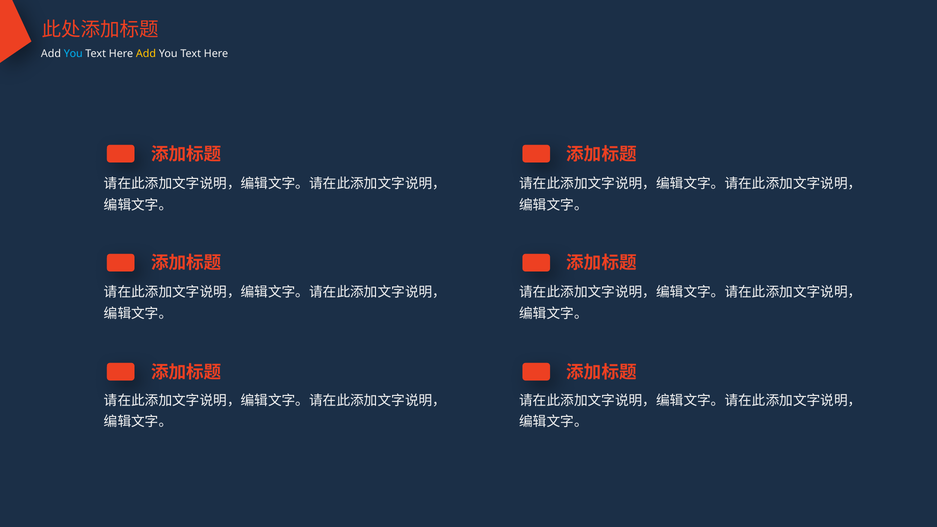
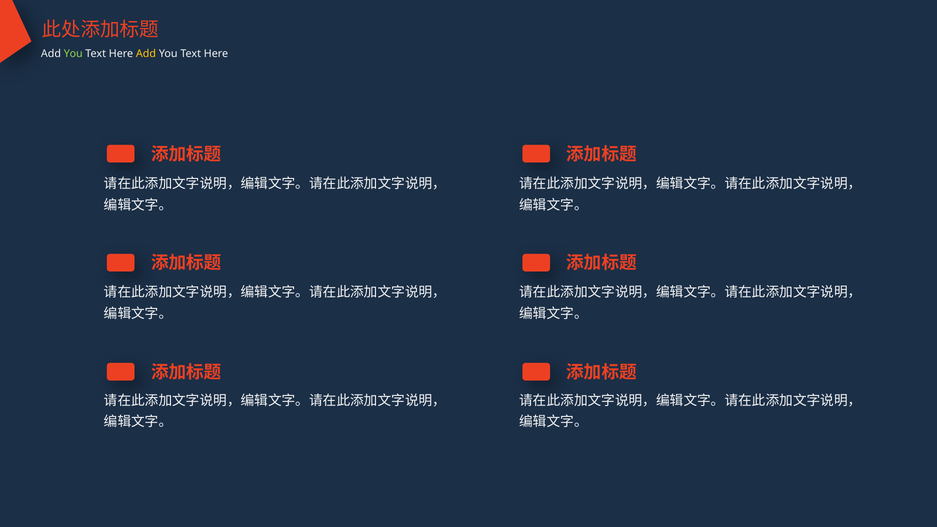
You at (73, 54) colour: light blue -> light green
